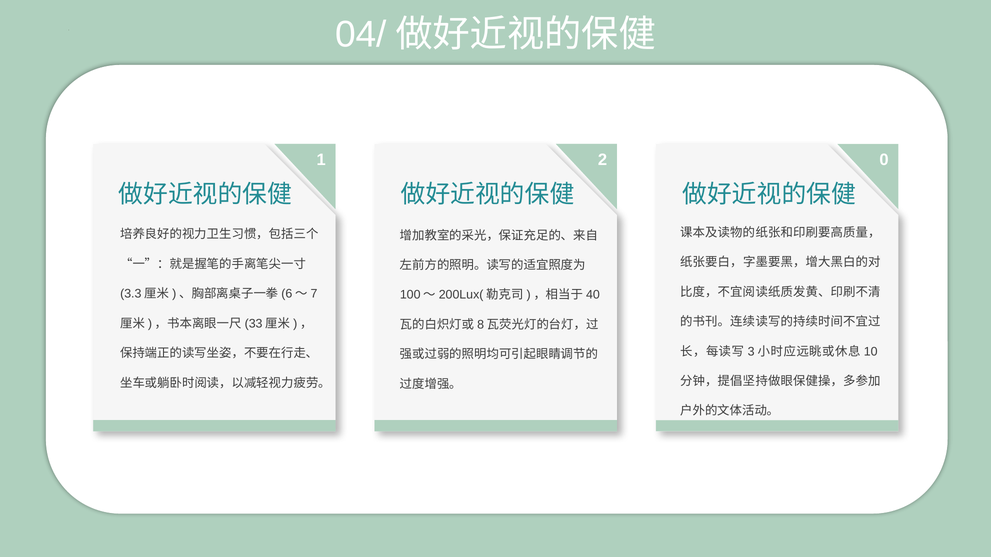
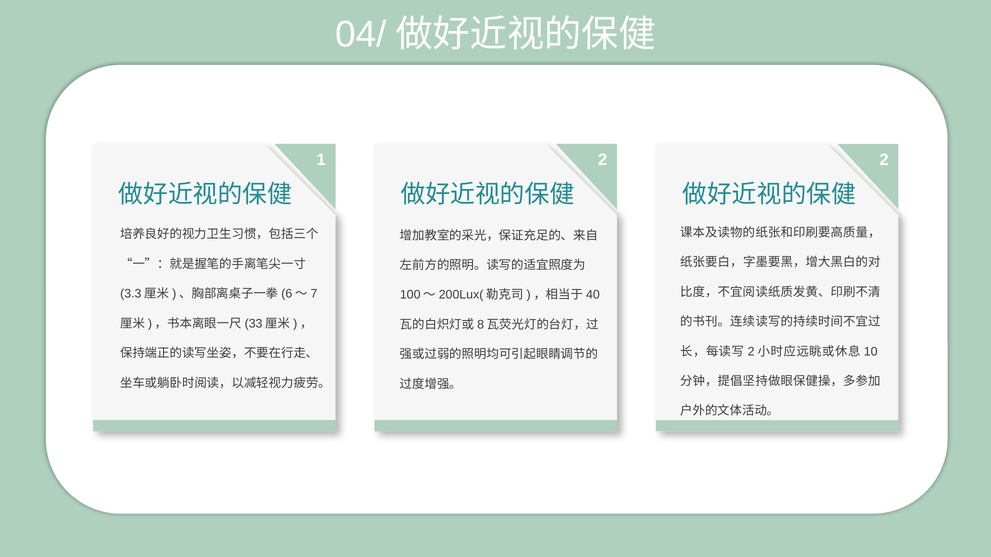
1 0: 0 -> 2
3 at (751, 352): 3 -> 2
